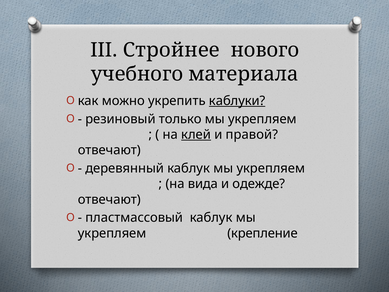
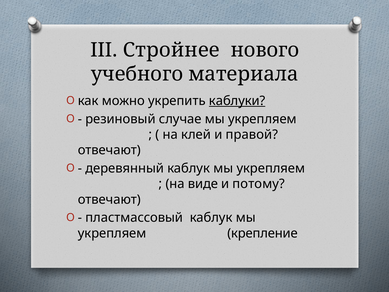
только: только -> случае
клей underline: present -> none
вида: вида -> виде
одежде: одежде -> потому
